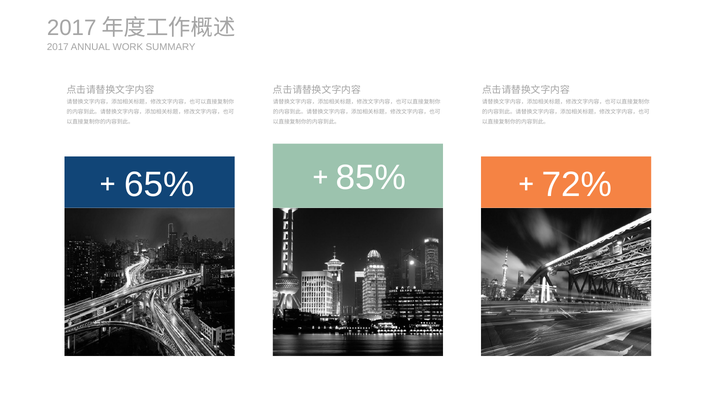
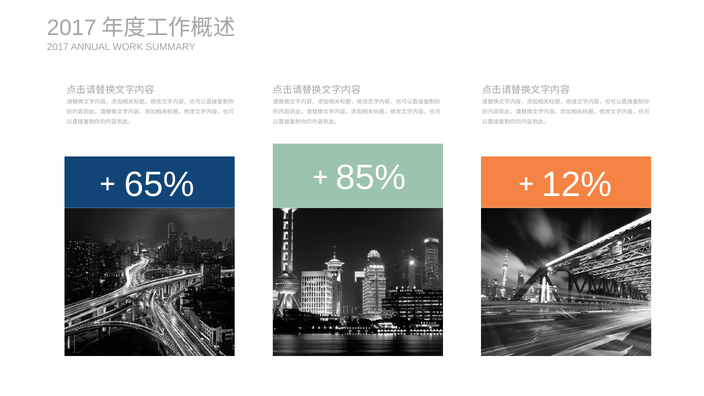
72%: 72% -> 12%
